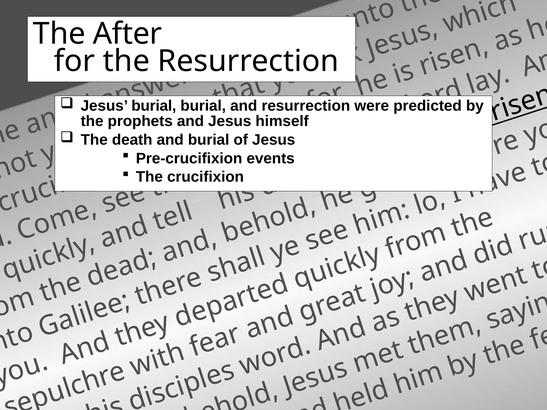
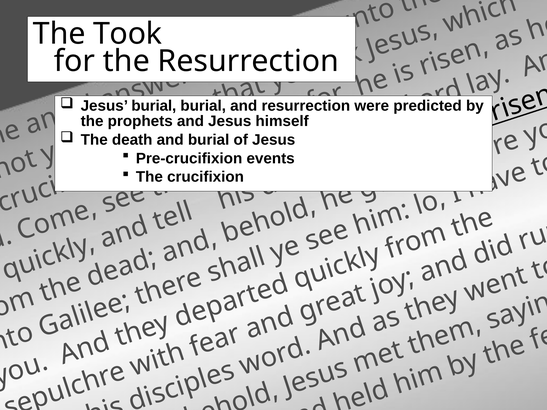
After: After -> Took
